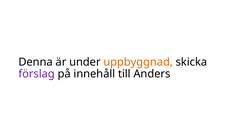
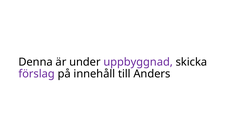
uppbyggnad colour: orange -> purple
